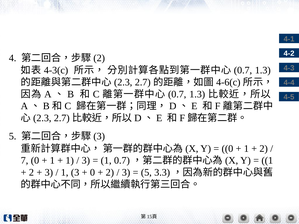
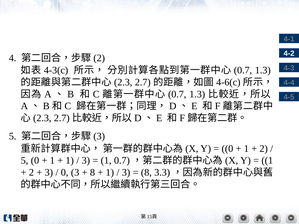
7 at (25, 161): 7 -> 5
1 at (65, 173): 1 -> 0
0 at (92, 173): 0 -> 8
2 at (110, 173): 2 -> 1
5 at (146, 173): 5 -> 8
